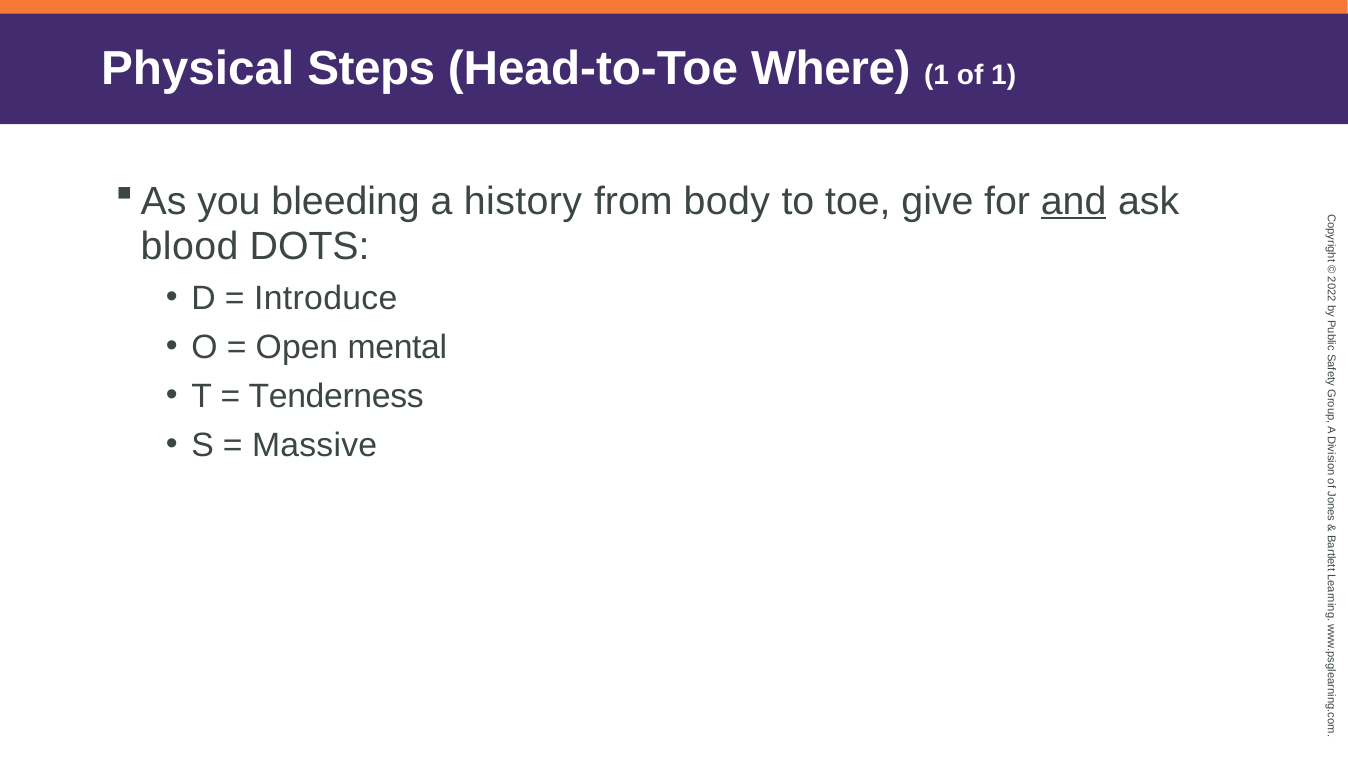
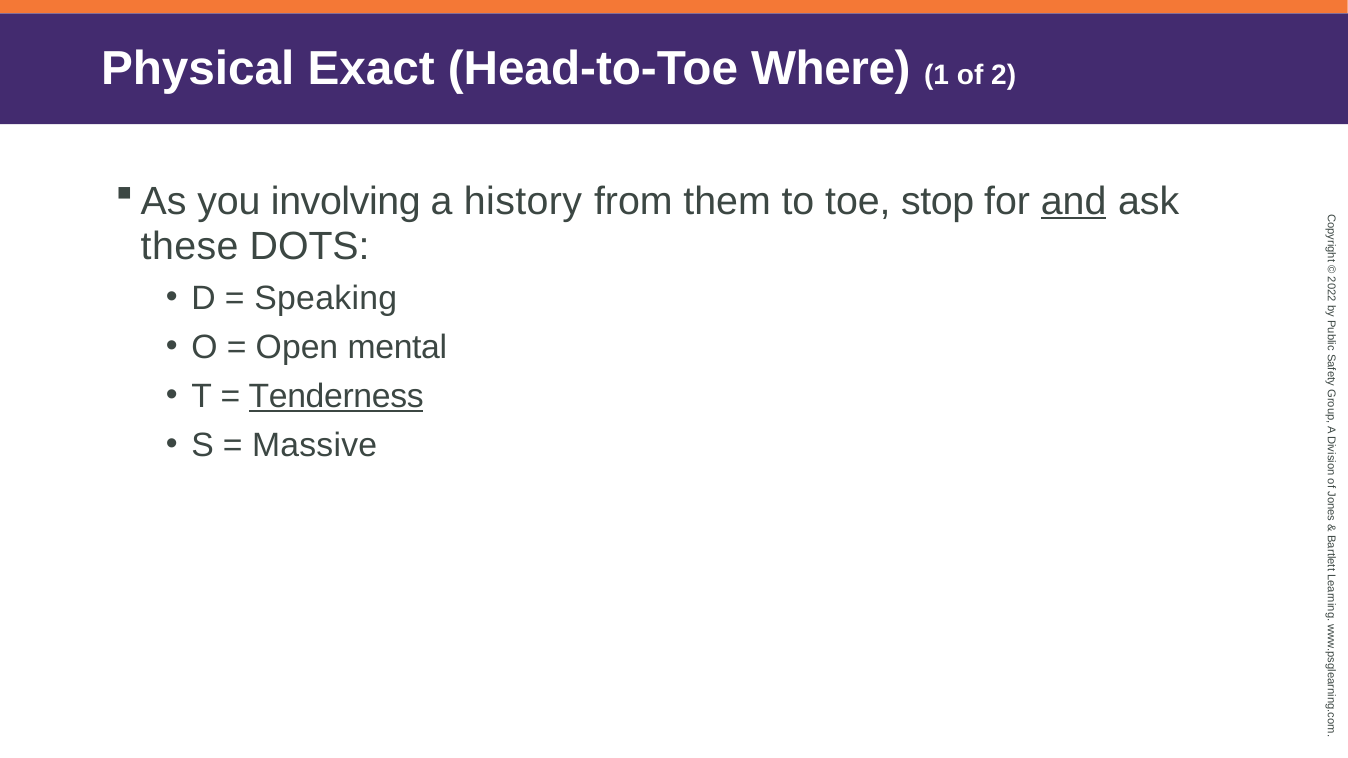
Steps: Steps -> Exact
of 1: 1 -> 2
bleeding: bleeding -> involving
body: body -> them
give: give -> stop
blood: blood -> these
Introduce: Introduce -> Speaking
Tenderness underline: none -> present
